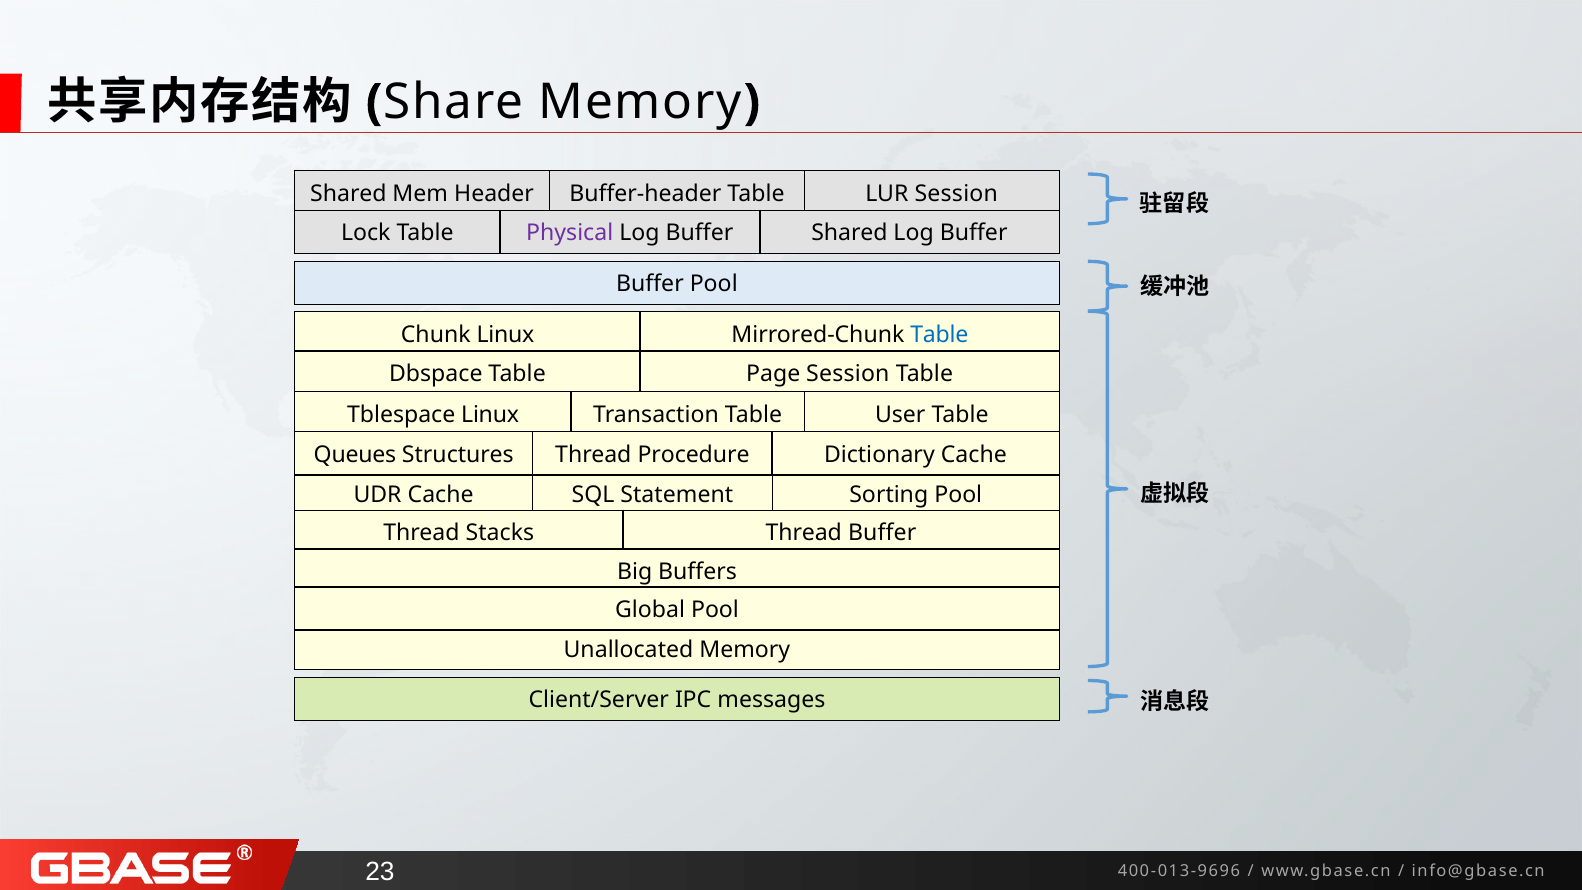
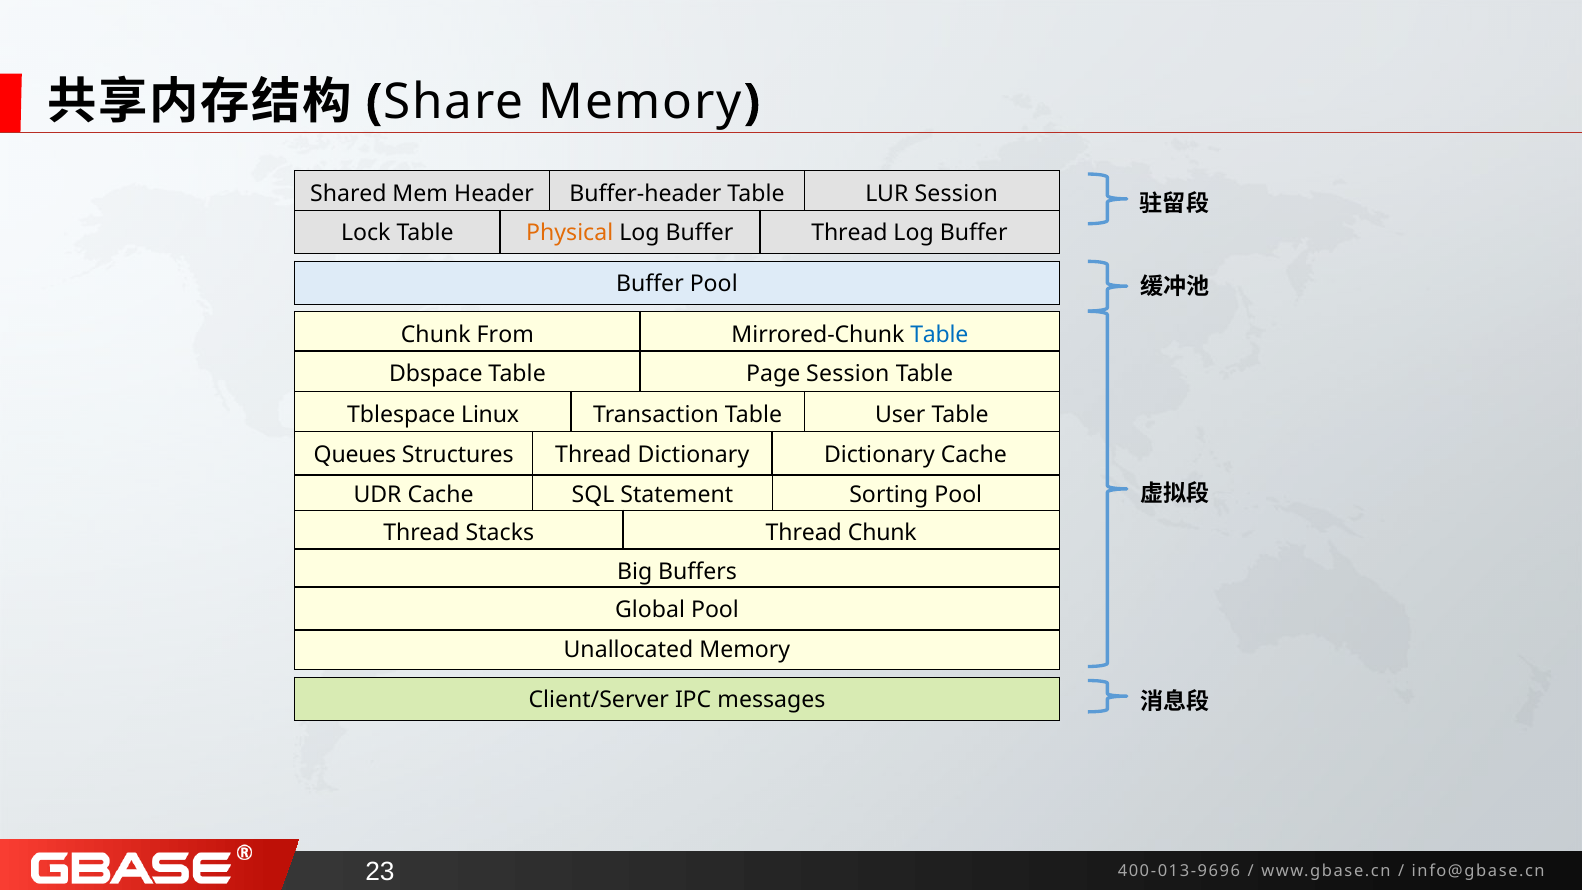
Physical colour: purple -> orange
Buffer Shared: Shared -> Thread
Chunk Linux: Linux -> From
Thread Procedure: Procedure -> Dictionary
Thread Buffer: Buffer -> Chunk
